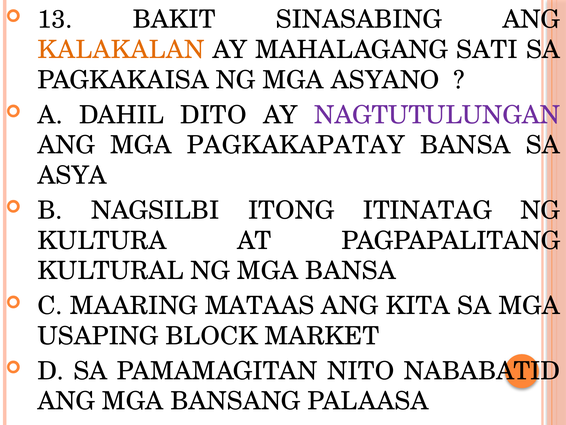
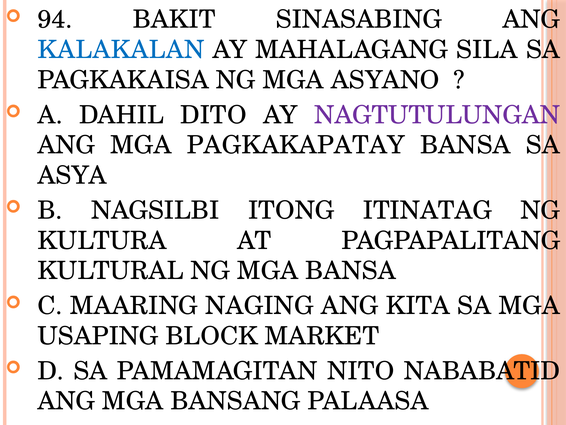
13: 13 -> 94
KALAKALAN colour: orange -> blue
SATI: SATI -> SILA
MATAAS: MATAAS -> NAGING
